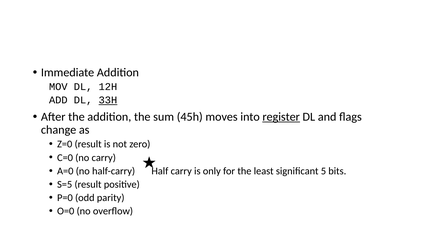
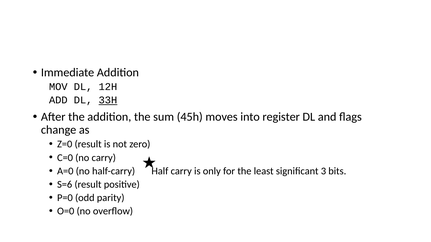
register underline: present -> none
5: 5 -> 3
S=5: S=5 -> S=6
